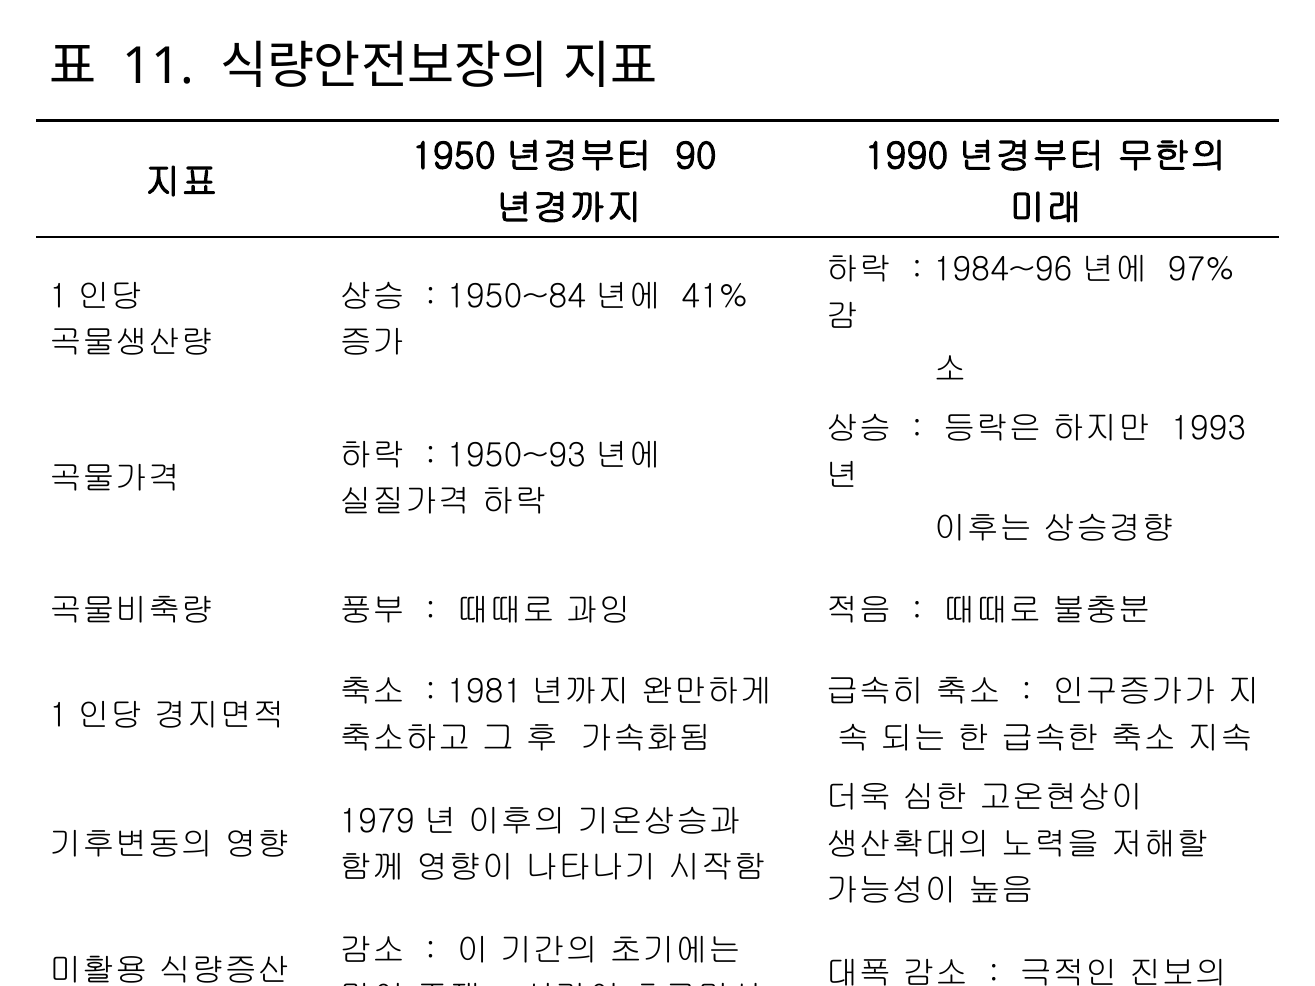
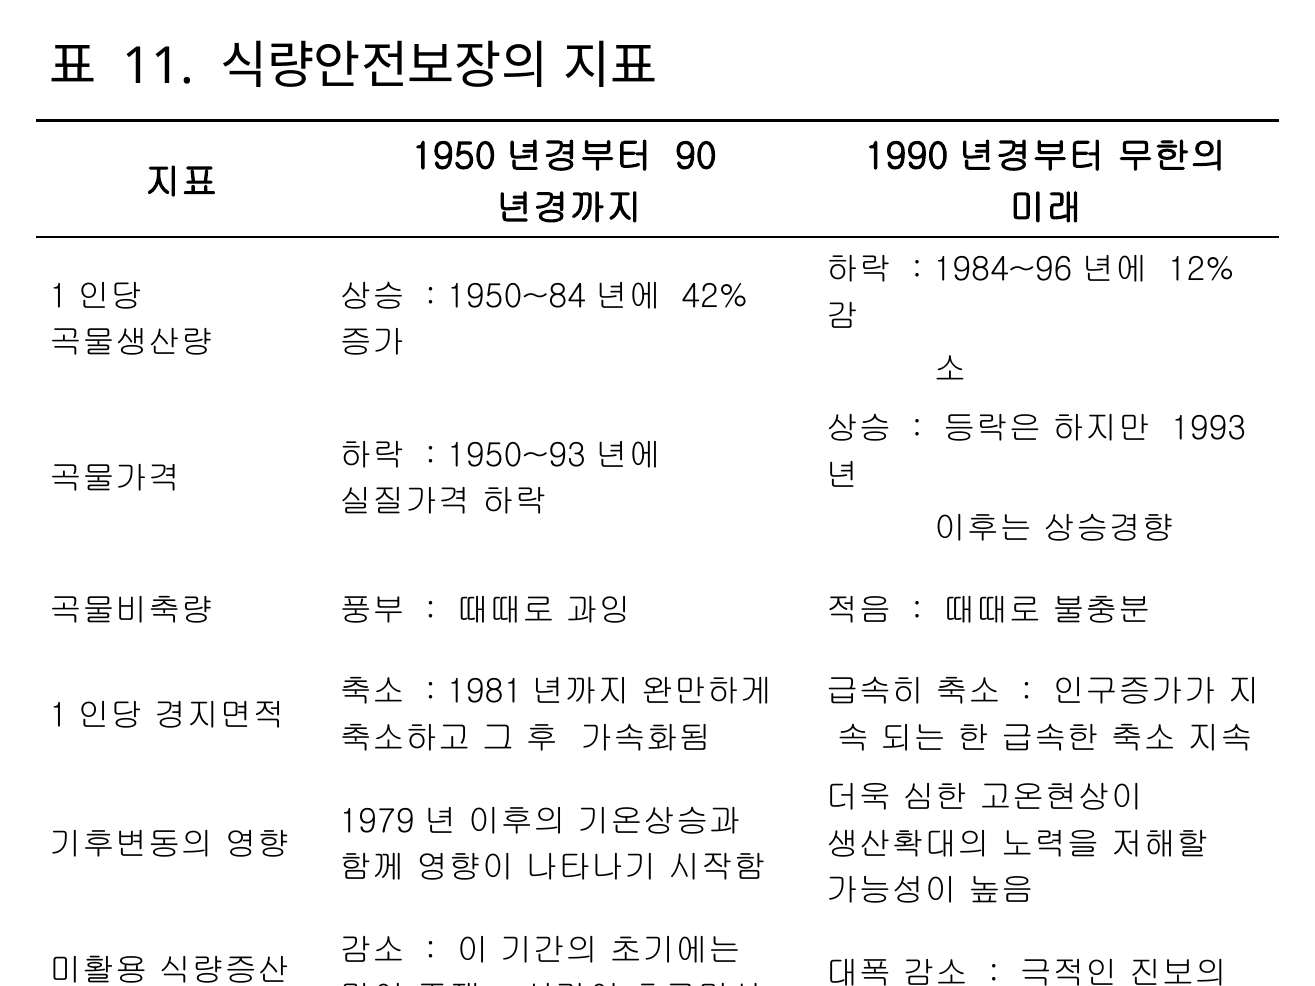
97%: 97% -> 12%
41%: 41% -> 42%
